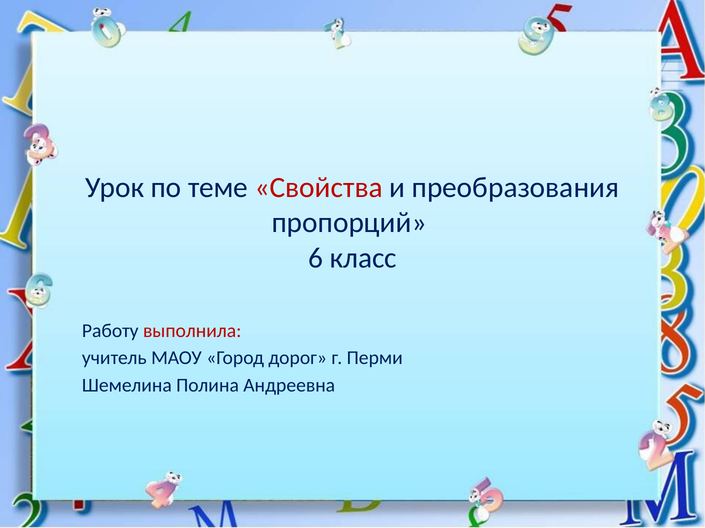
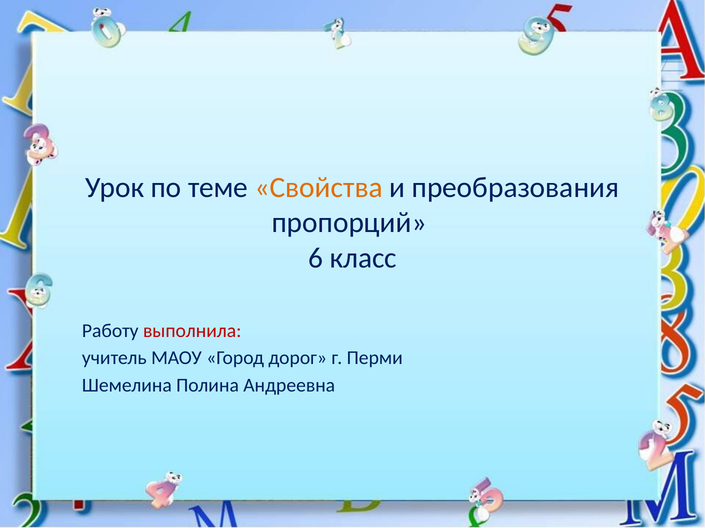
Свойства colour: red -> orange
